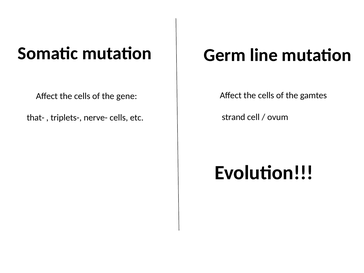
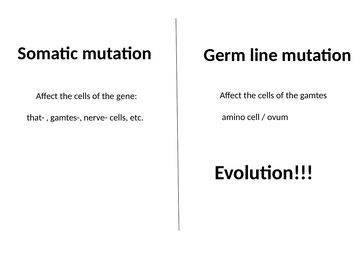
strand: strand -> amino
triplets-: triplets- -> gamtes-
